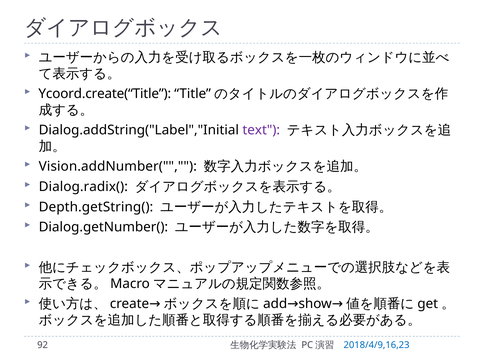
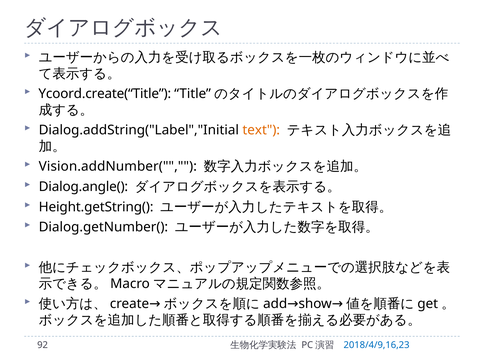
text colour: purple -> orange
Dialog.radix(: Dialog.radix( -> Dialog.angle(
Depth.getString(: Depth.getString( -> Height.getString(
